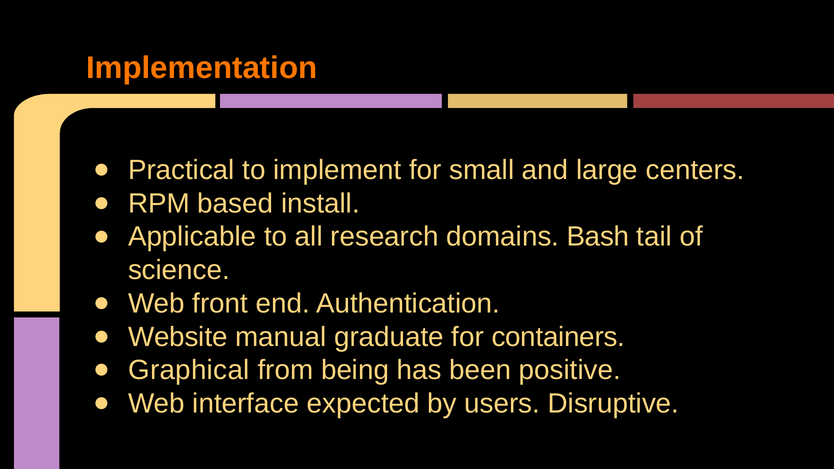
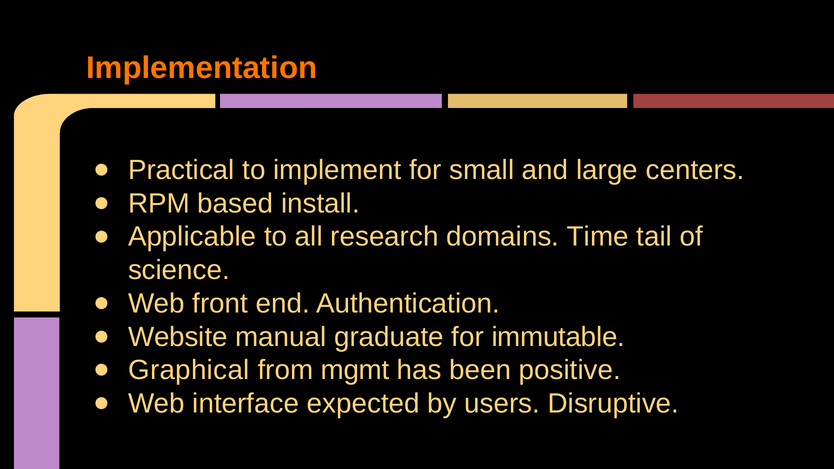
Bash: Bash -> Time
containers: containers -> immutable
being: being -> mgmt
